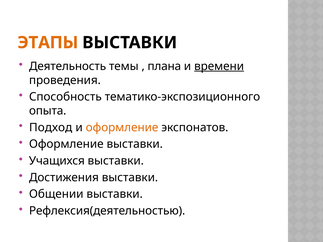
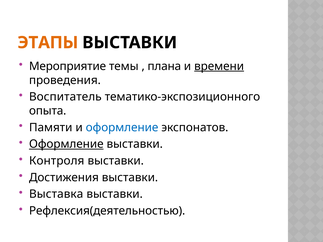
Деятельность: Деятельность -> Мероприятие
Способность: Способность -> Воспитатель
Подход: Подход -> Памяти
оформление at (122, 128) colour: orange -> blue
Оформление at (66, 144) underline: none -> present
Учащихся: Учащихся -> Контроля
Общении: Общении -> Выставка
